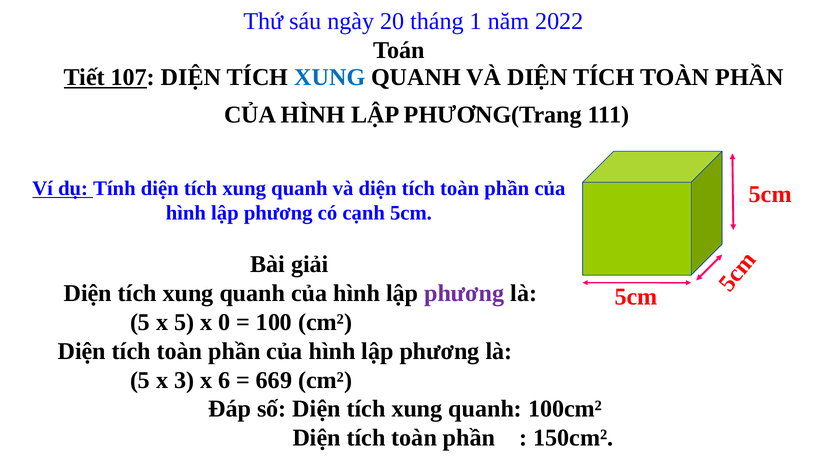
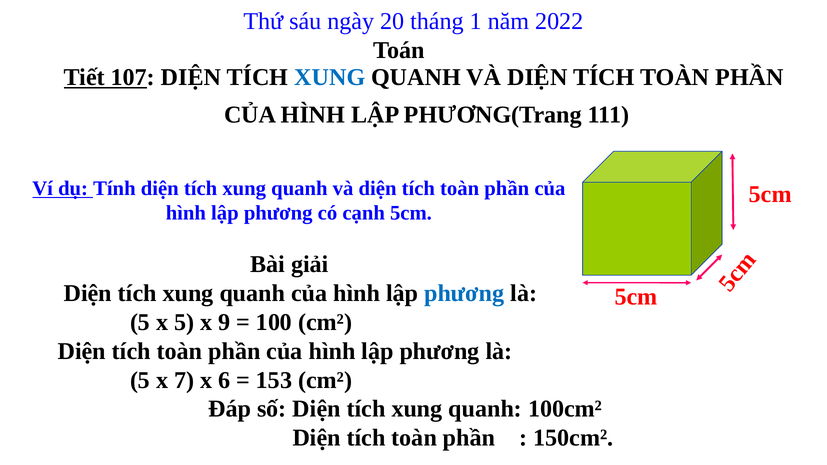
phương at (464, 293) colour: purple -> blue
0: 0 -> 9
3: 3 -> 7
669: 669 -> 153
